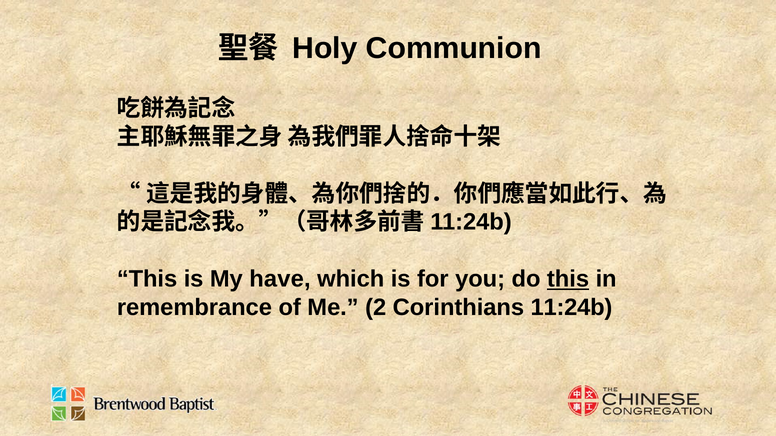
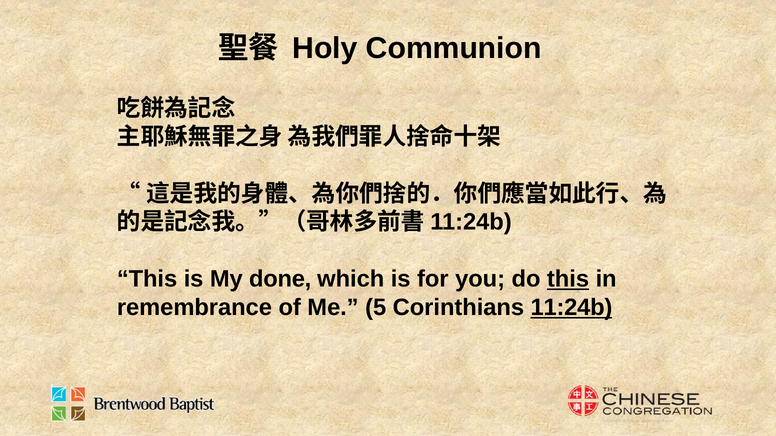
have: have -> done
2: 2 -> 5
11:24b underline: none -> present
